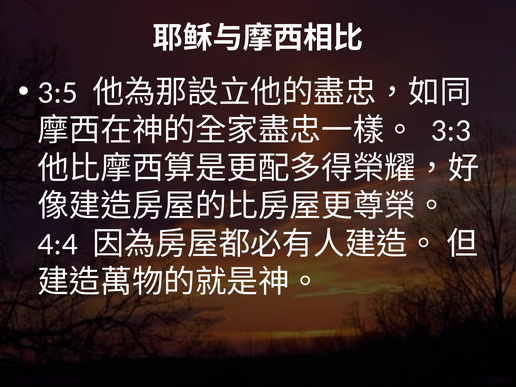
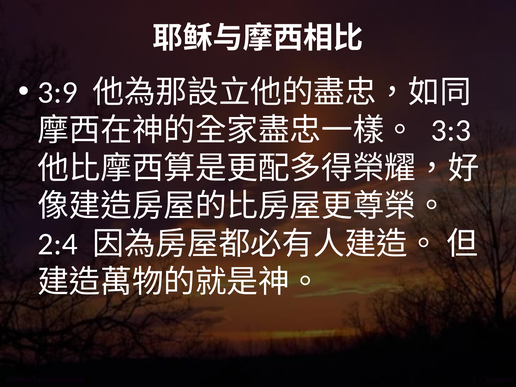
3:5: 3:5 -> 3:9
4:4: 4:4 -> 2:4
